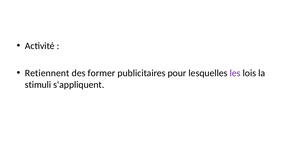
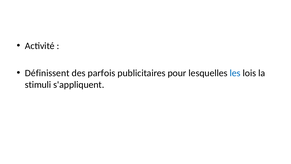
Retiennent: Retiennent -> Définissent
former: former -> parfois
les colour: purple -> blue
